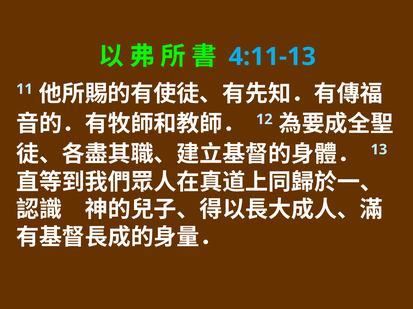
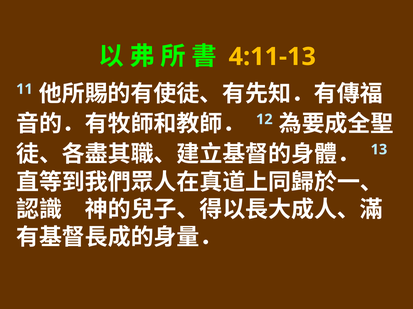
4:11-13 colour: light blue -> yellow
